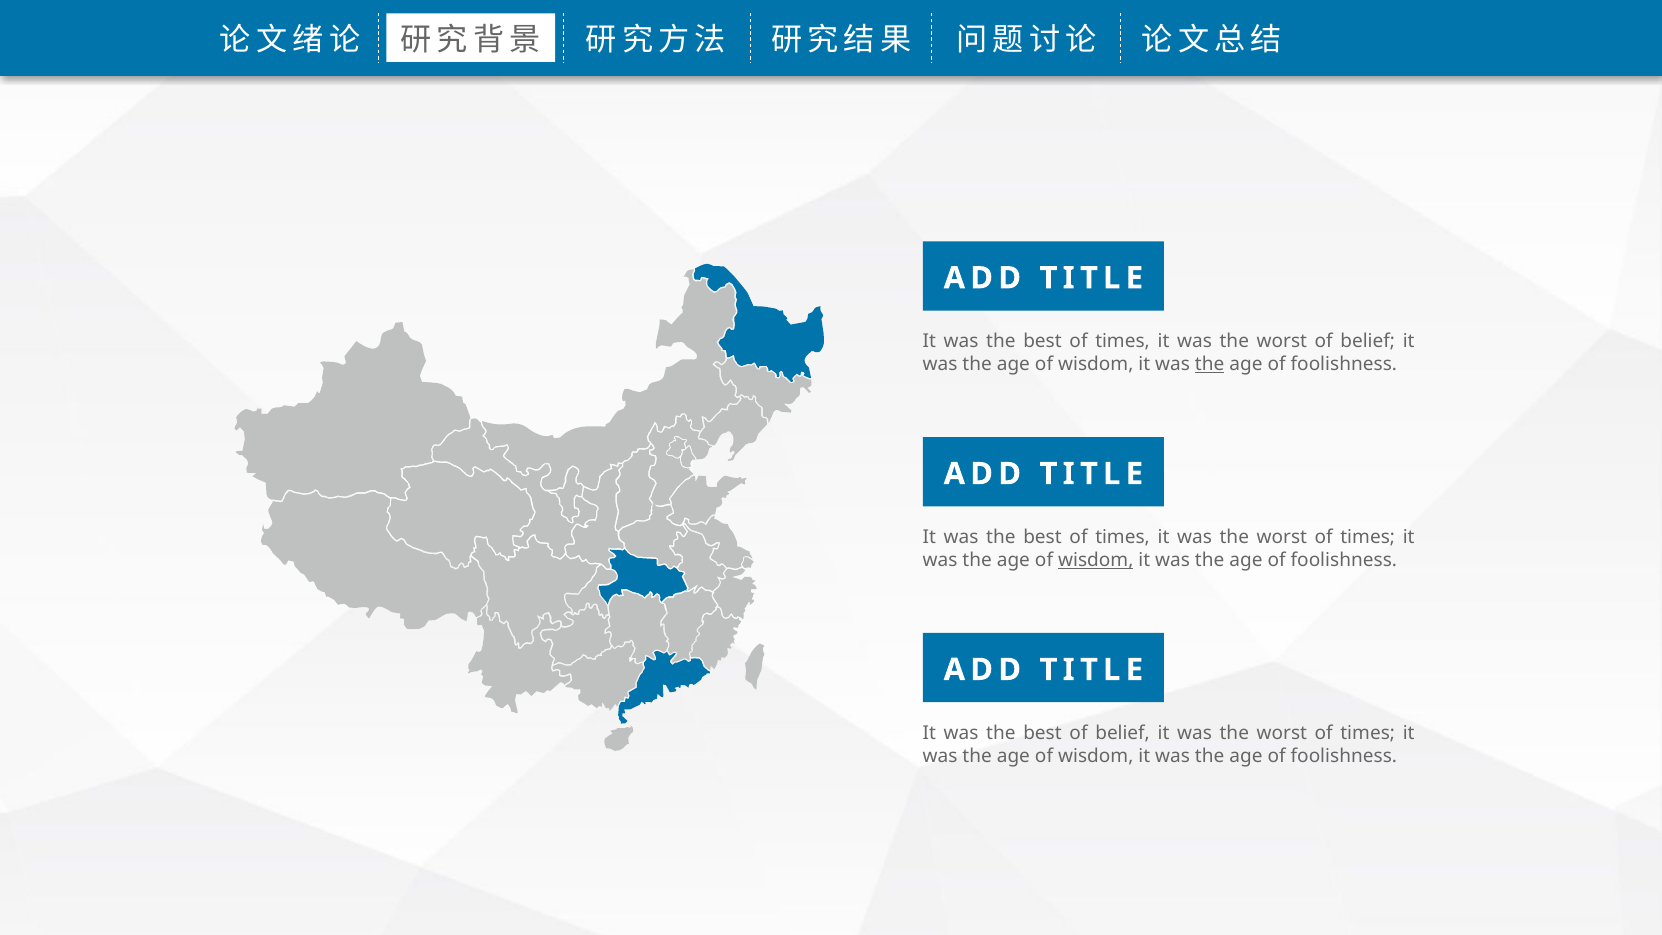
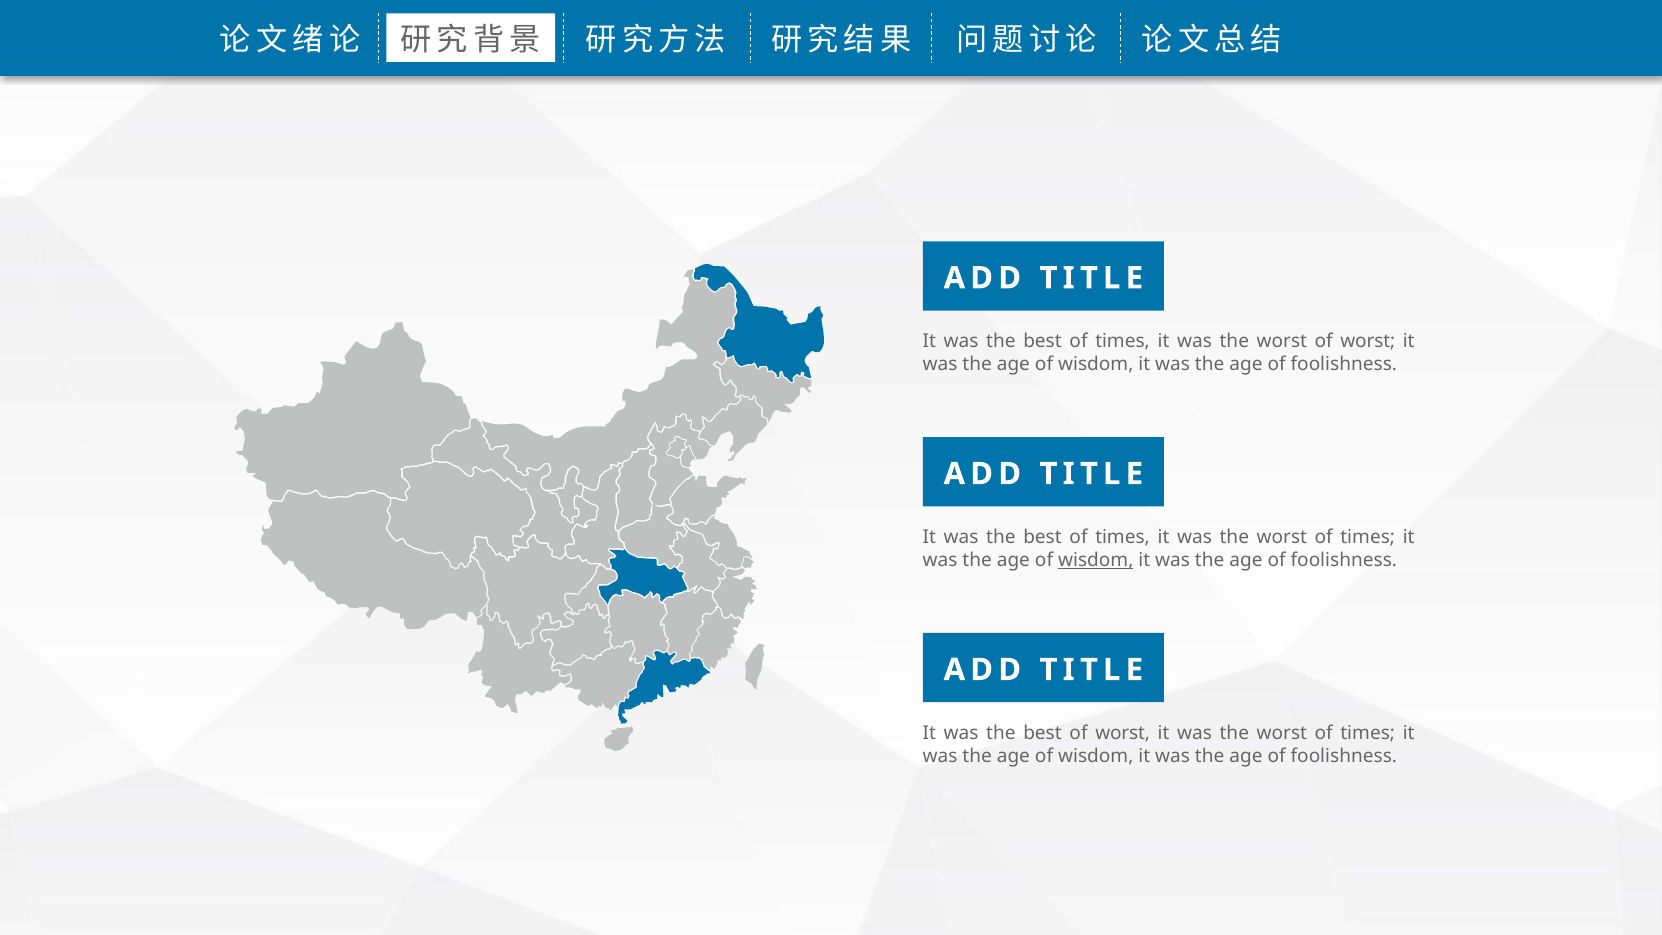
worst of belief: belief -> worst
the at (1210, 364) underline: present -> none
best of belief: belief -> worst
